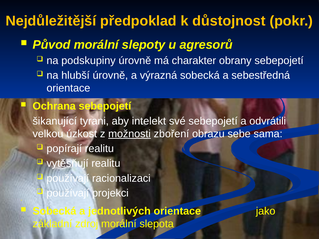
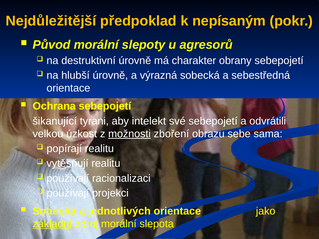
důstojnost: důstojnost -> nepísaným
podskupiny: podskupiny -> destruktivní
základní underline: none -> present
